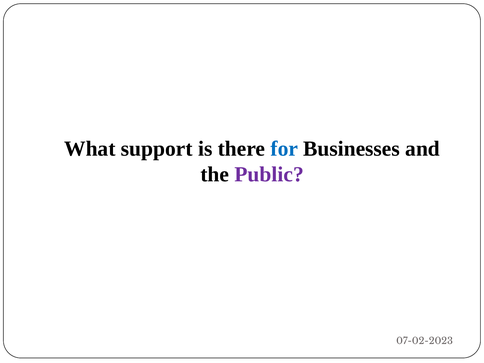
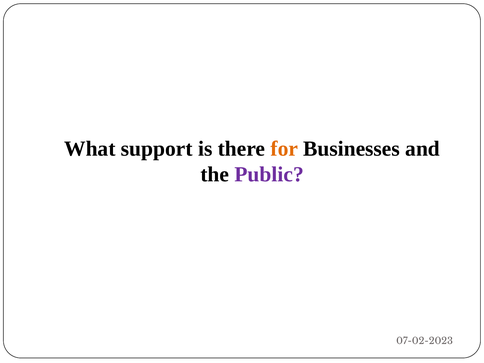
for colour: blue -> orange
